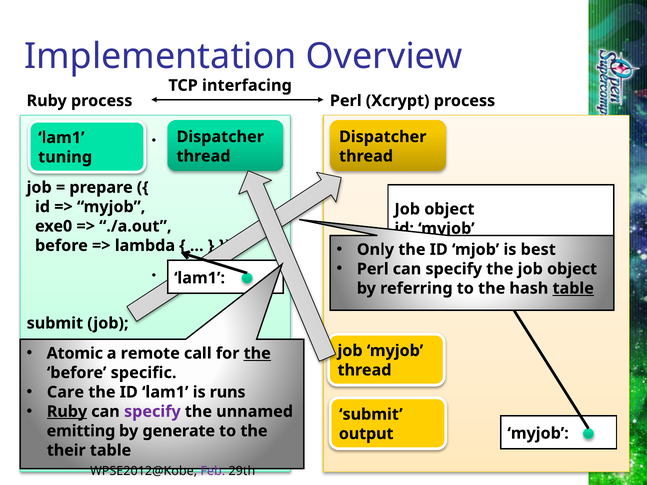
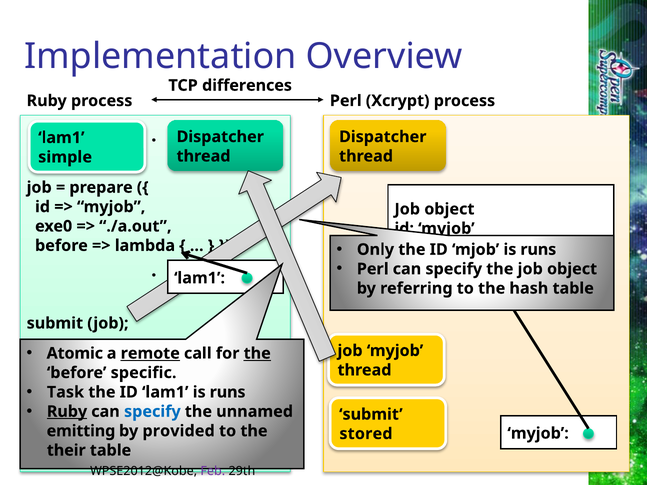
interfacing: interfacing -> differences
tuning: tuning -> simple
best at (538, 250): best -> runs
table at (573, 288) underline: present -> none
remote underline: none -> present
Care: Care -> Task
specify at (152, 412) colour: purple -> blue
generate: generate -> provided
output: output -> stored
